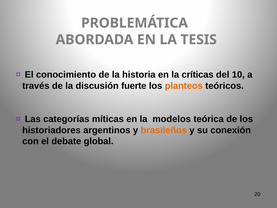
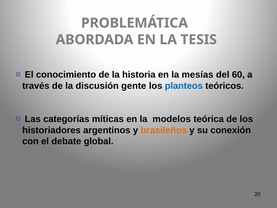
críticas: críticas -> mesías
10: 10 -> 60
fuerte: fuerte -> gente
planteos colour: orange -> blue
